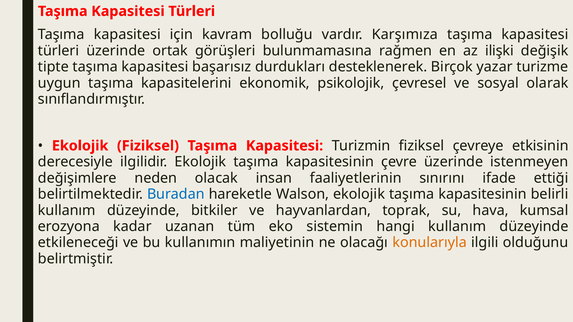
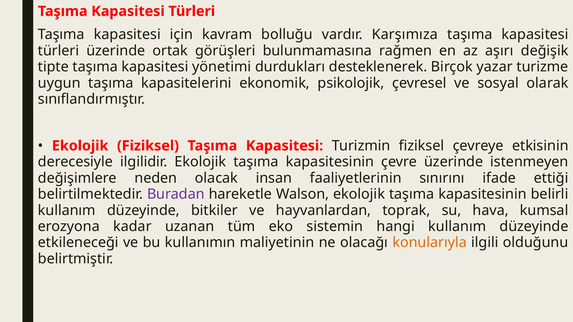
ilişki: ilişki -> aşırı
başarısız: başarısız -> yönetimi
Buradan colour: blue -> purple
